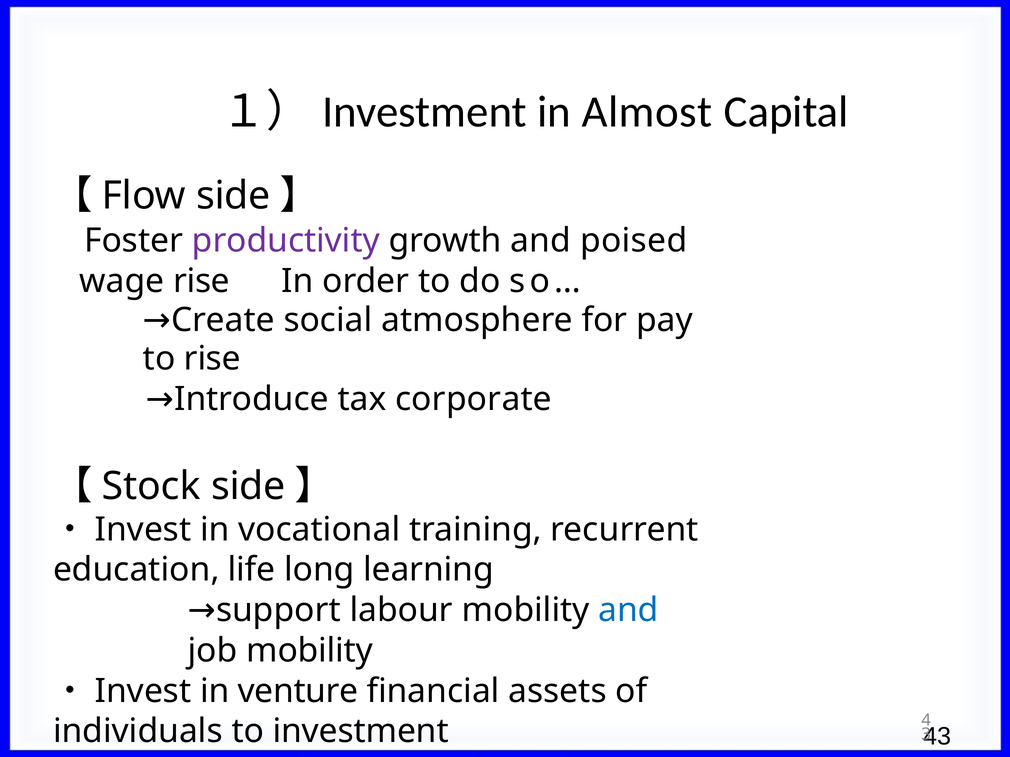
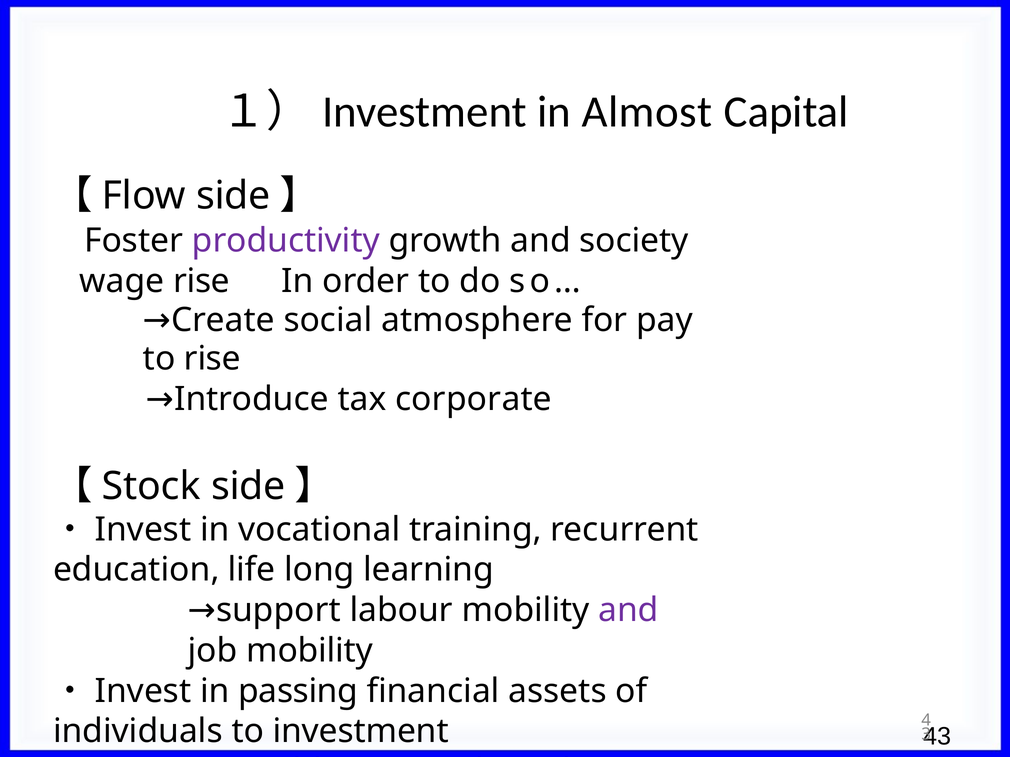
poised: poised -> society
and at (628, 611) colour: blue -> purple
venture: venture -> passing
